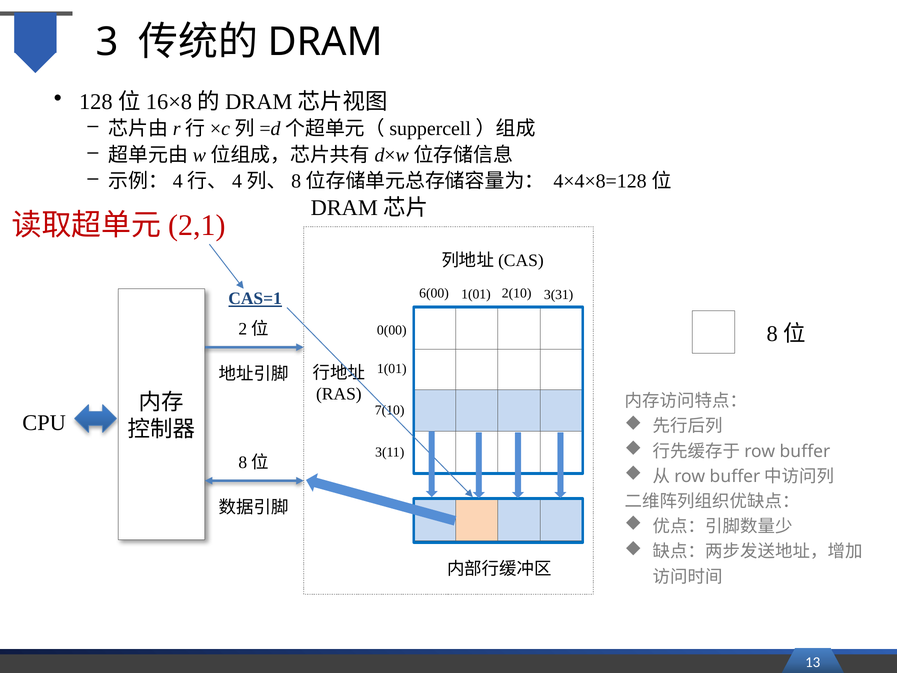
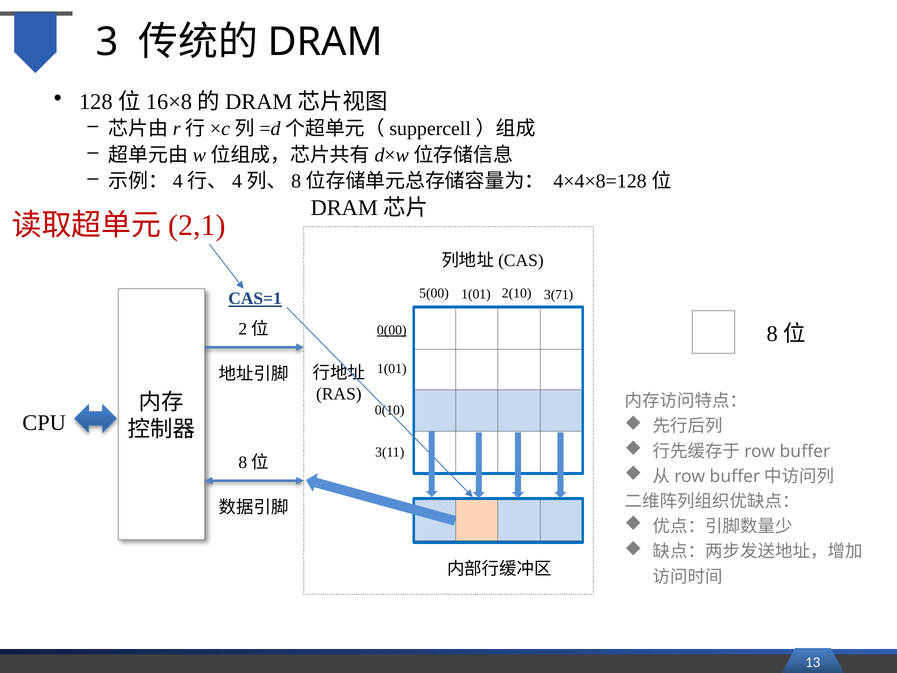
6(00: 6(00 -> 5(00
3(31: 3(31 -> 3(71
0(00 underline: none -> present
7(10: 7(10 -> 0(10
